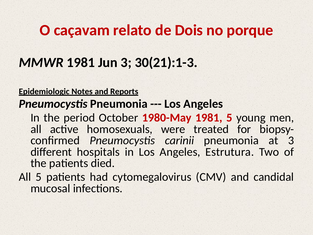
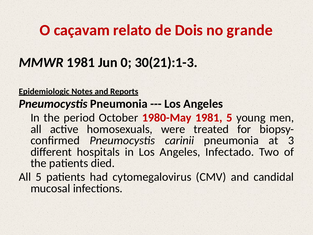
porque: porque -> grande
Jun 3: 3 -> 0
Estrutura: Estrutura -> Infectado
